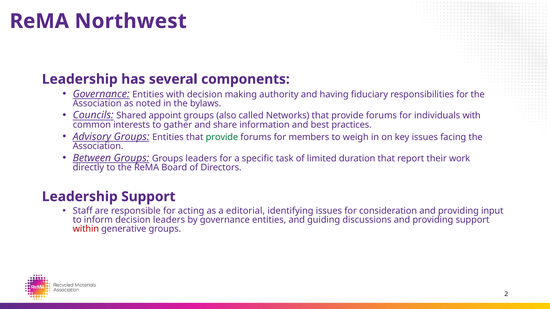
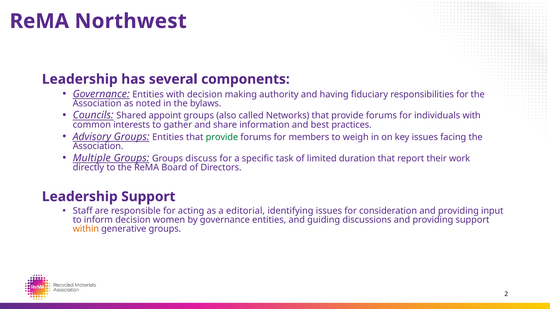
Between: Between -> Multiple
Groups leaders: leaders -> discuss
decision leaders: leaders -> women
within colour: red -> orange
